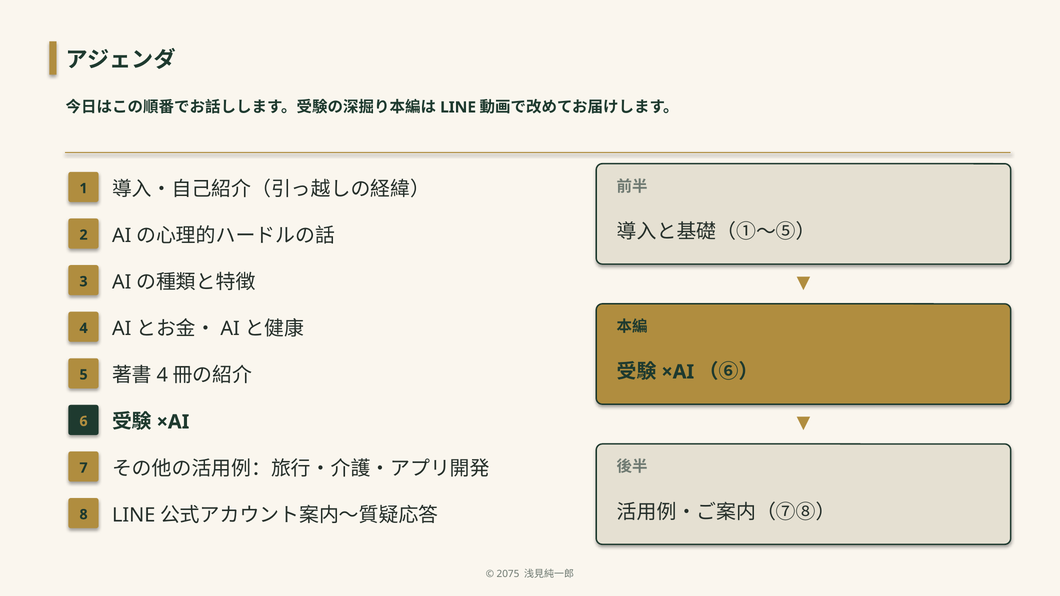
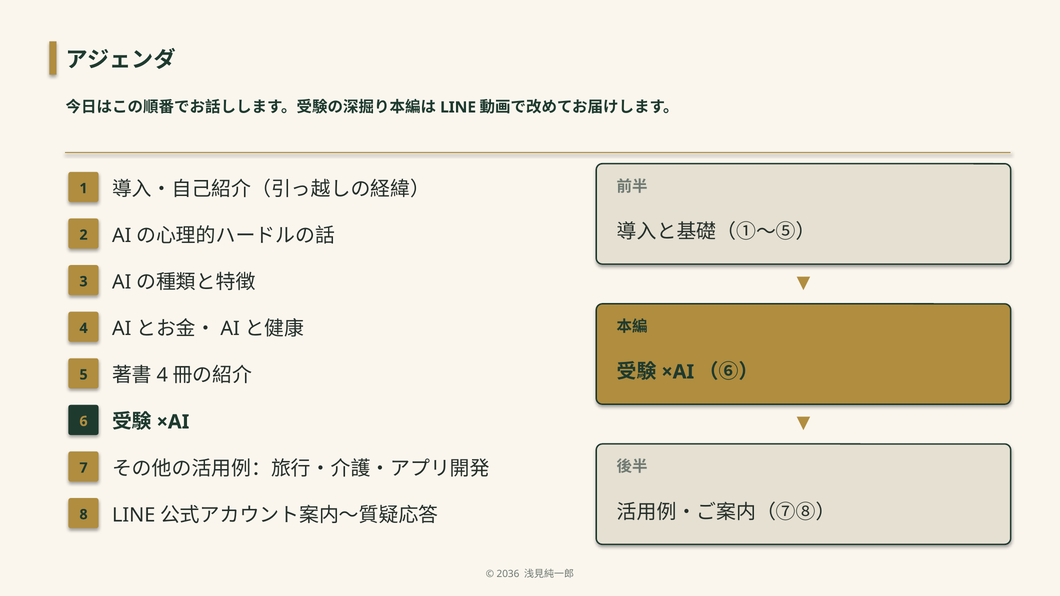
2075: 2075 -> 2036
